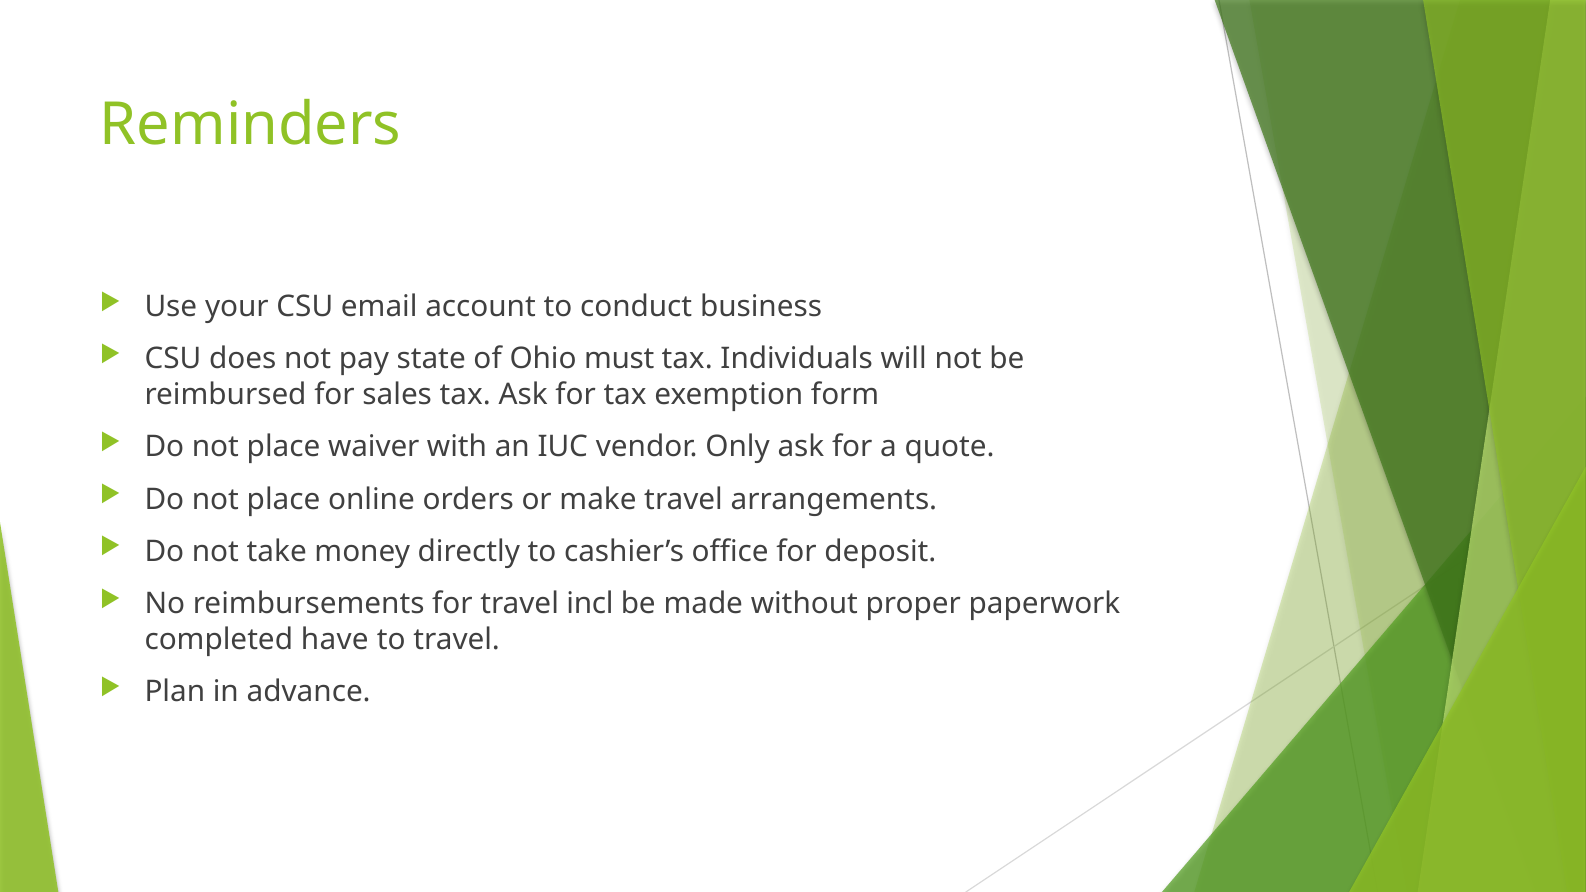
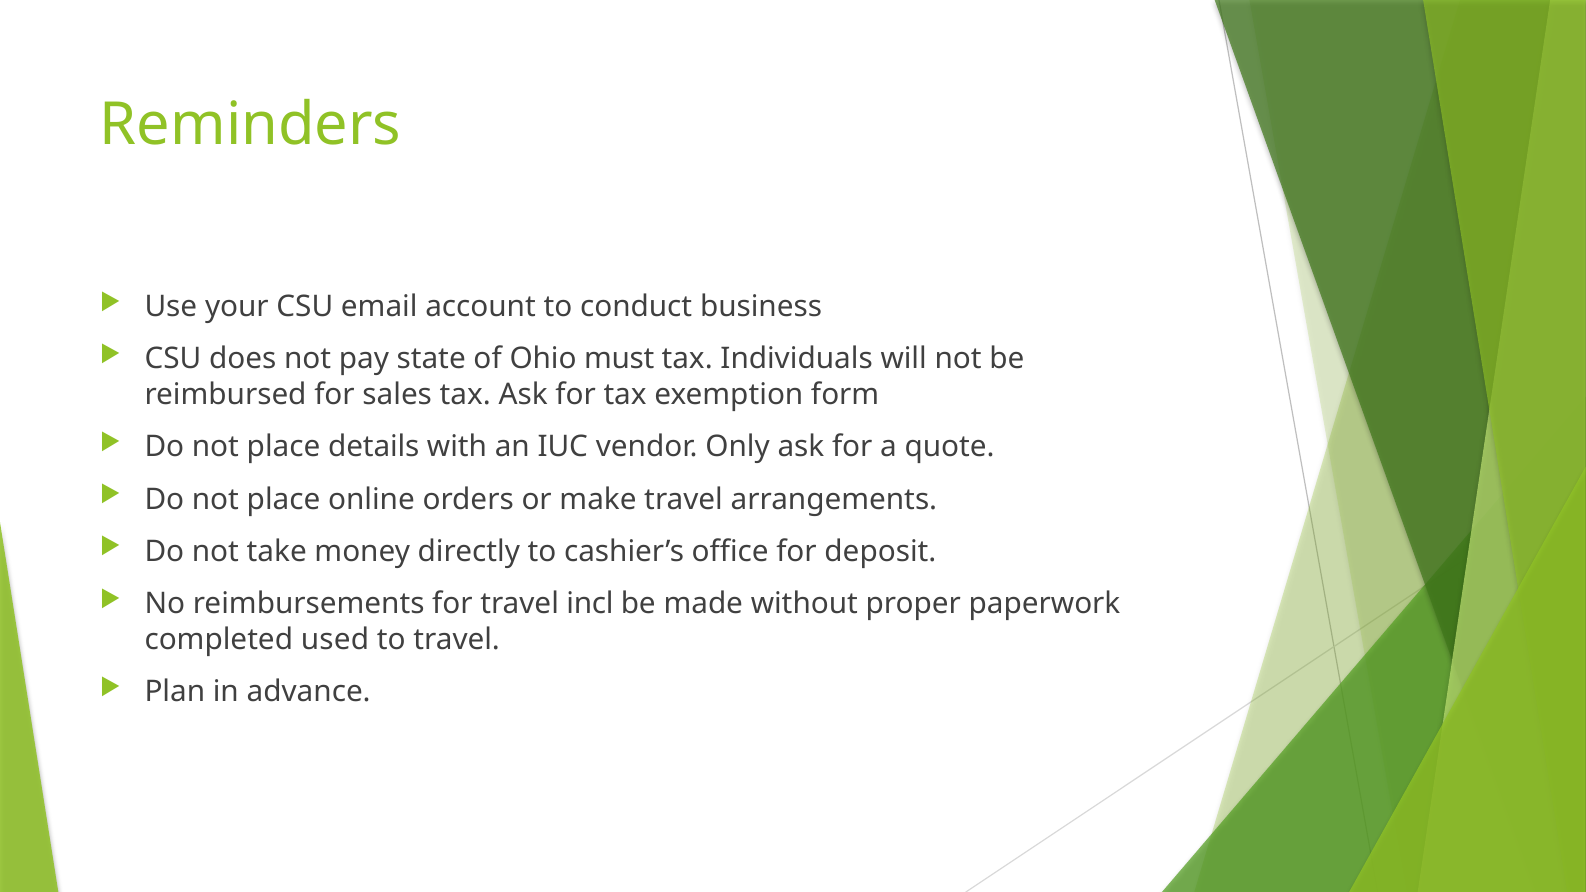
waiver: waiver -> details
have: have -> used
